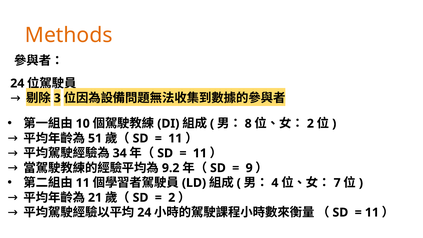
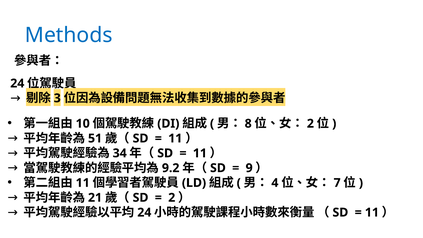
Methods colour: orange -> blue
